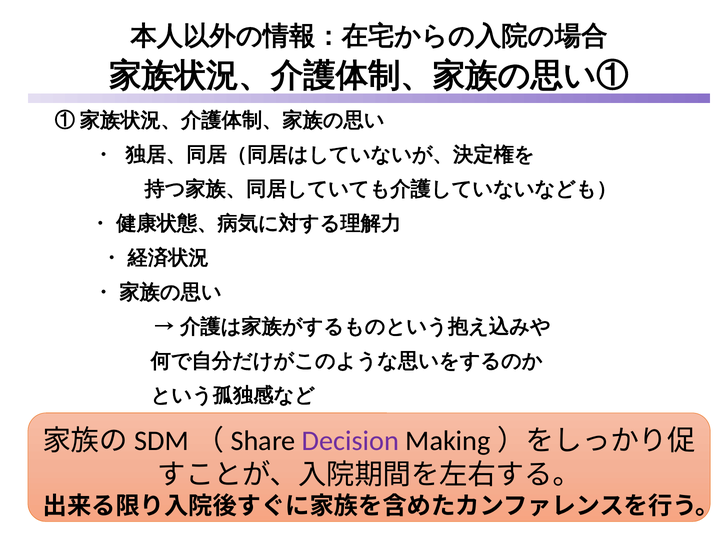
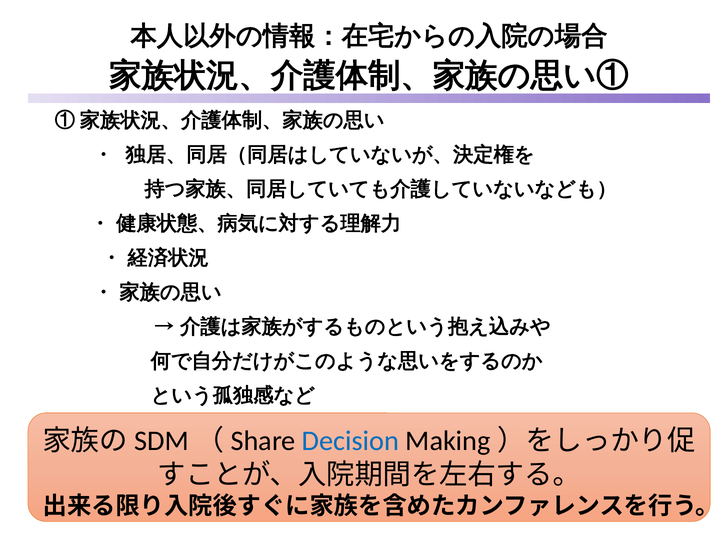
Decision colour: purple -> blue
